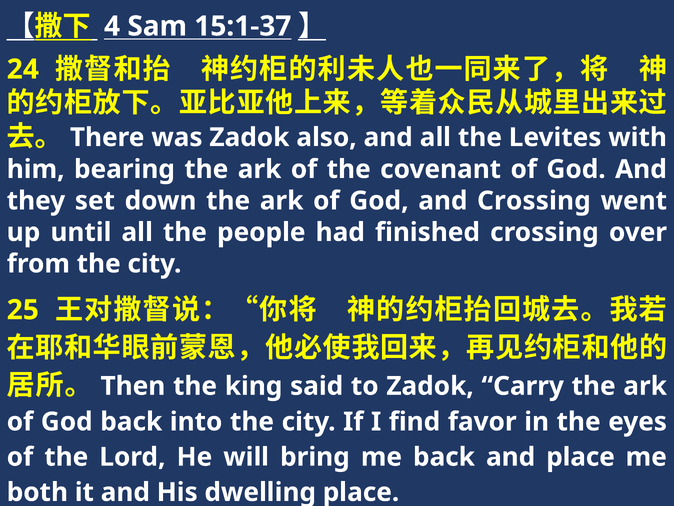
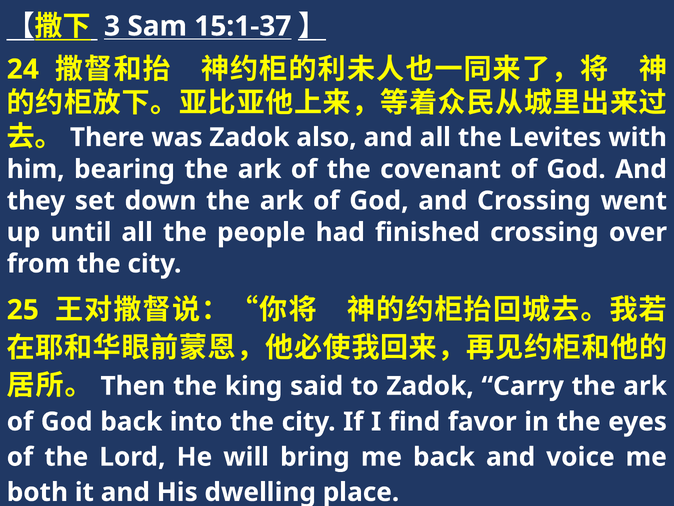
4: 4 -> 3
and place: place -> voice
